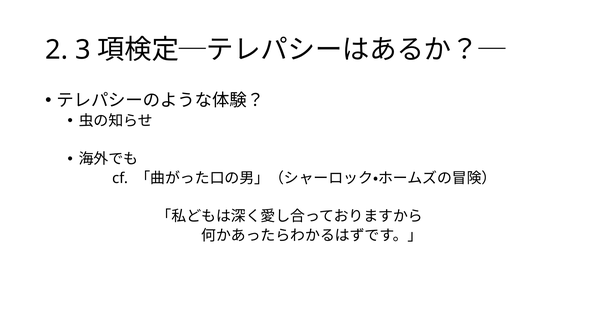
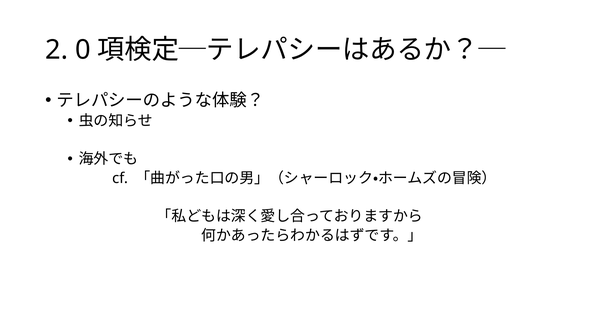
3: 3 -> 0
